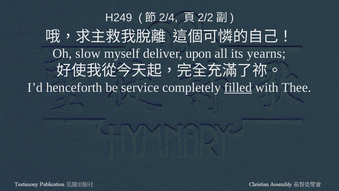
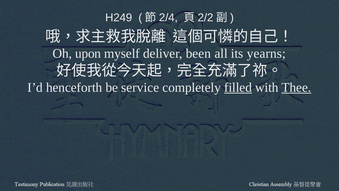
slow: slow -> upon
upon: upon -> been
Thee underline: none -> present
